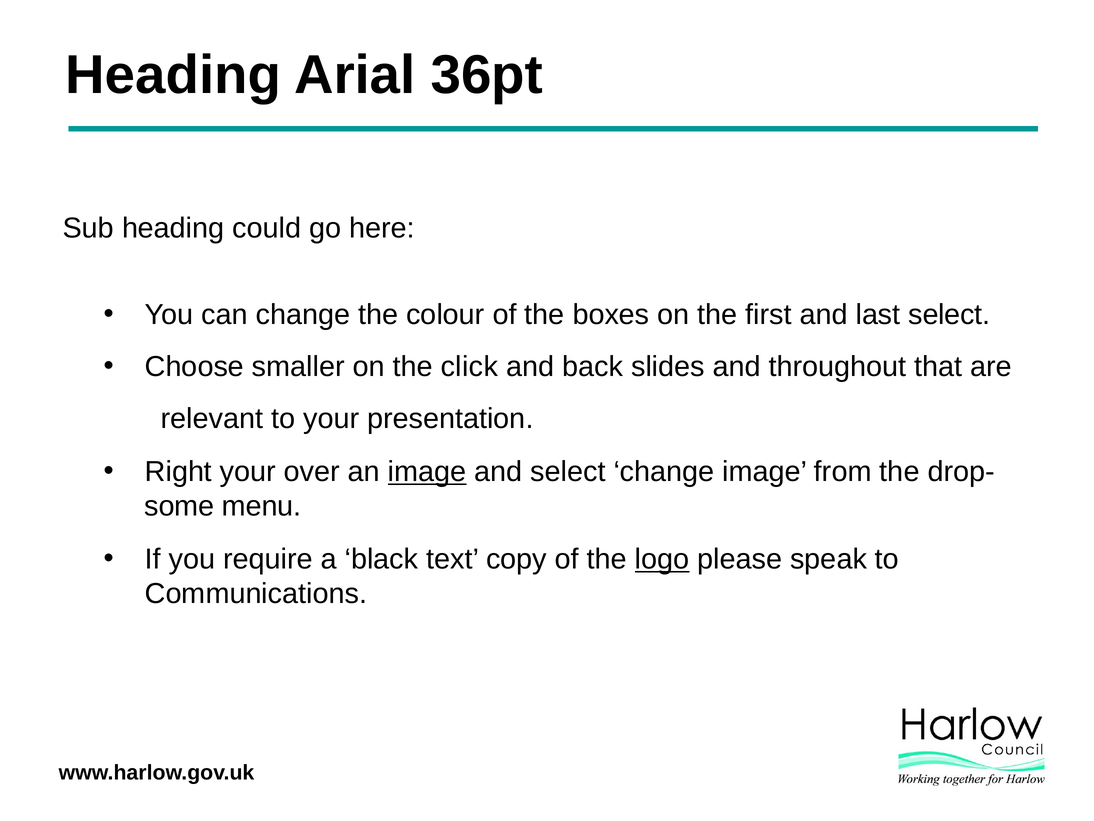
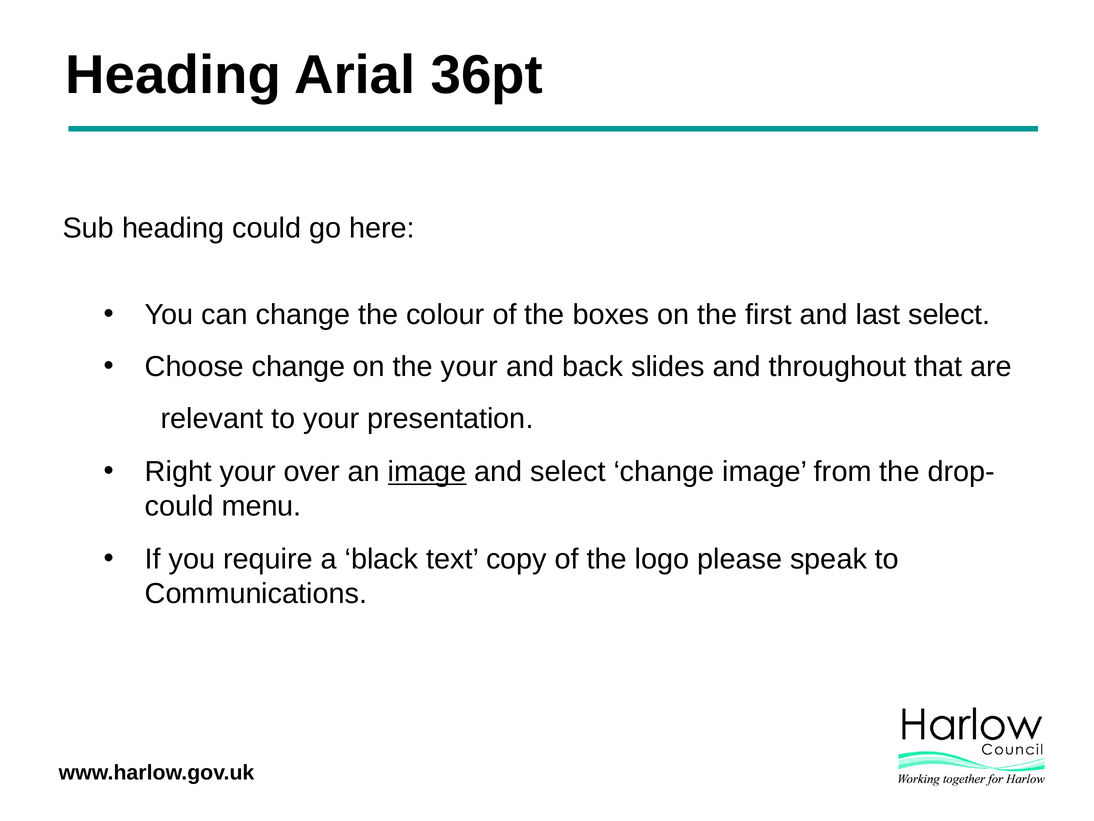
Choose smaller: smaller -> change
the click: click -> your
some at (179, 506): some -> could
logo underline: present -> none
